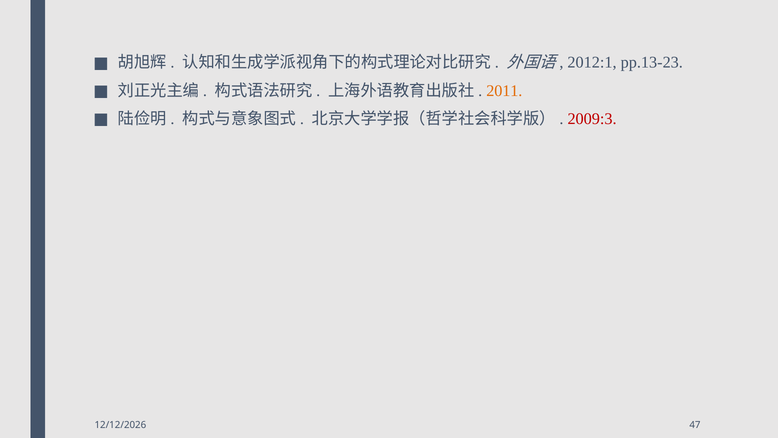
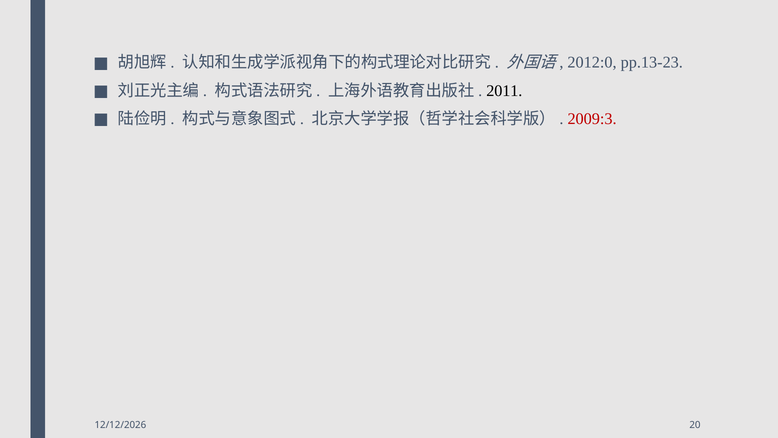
2012:1: 2012:1 -> 2012:0
2011 colour: orange -> black
47: 47 -> 20
